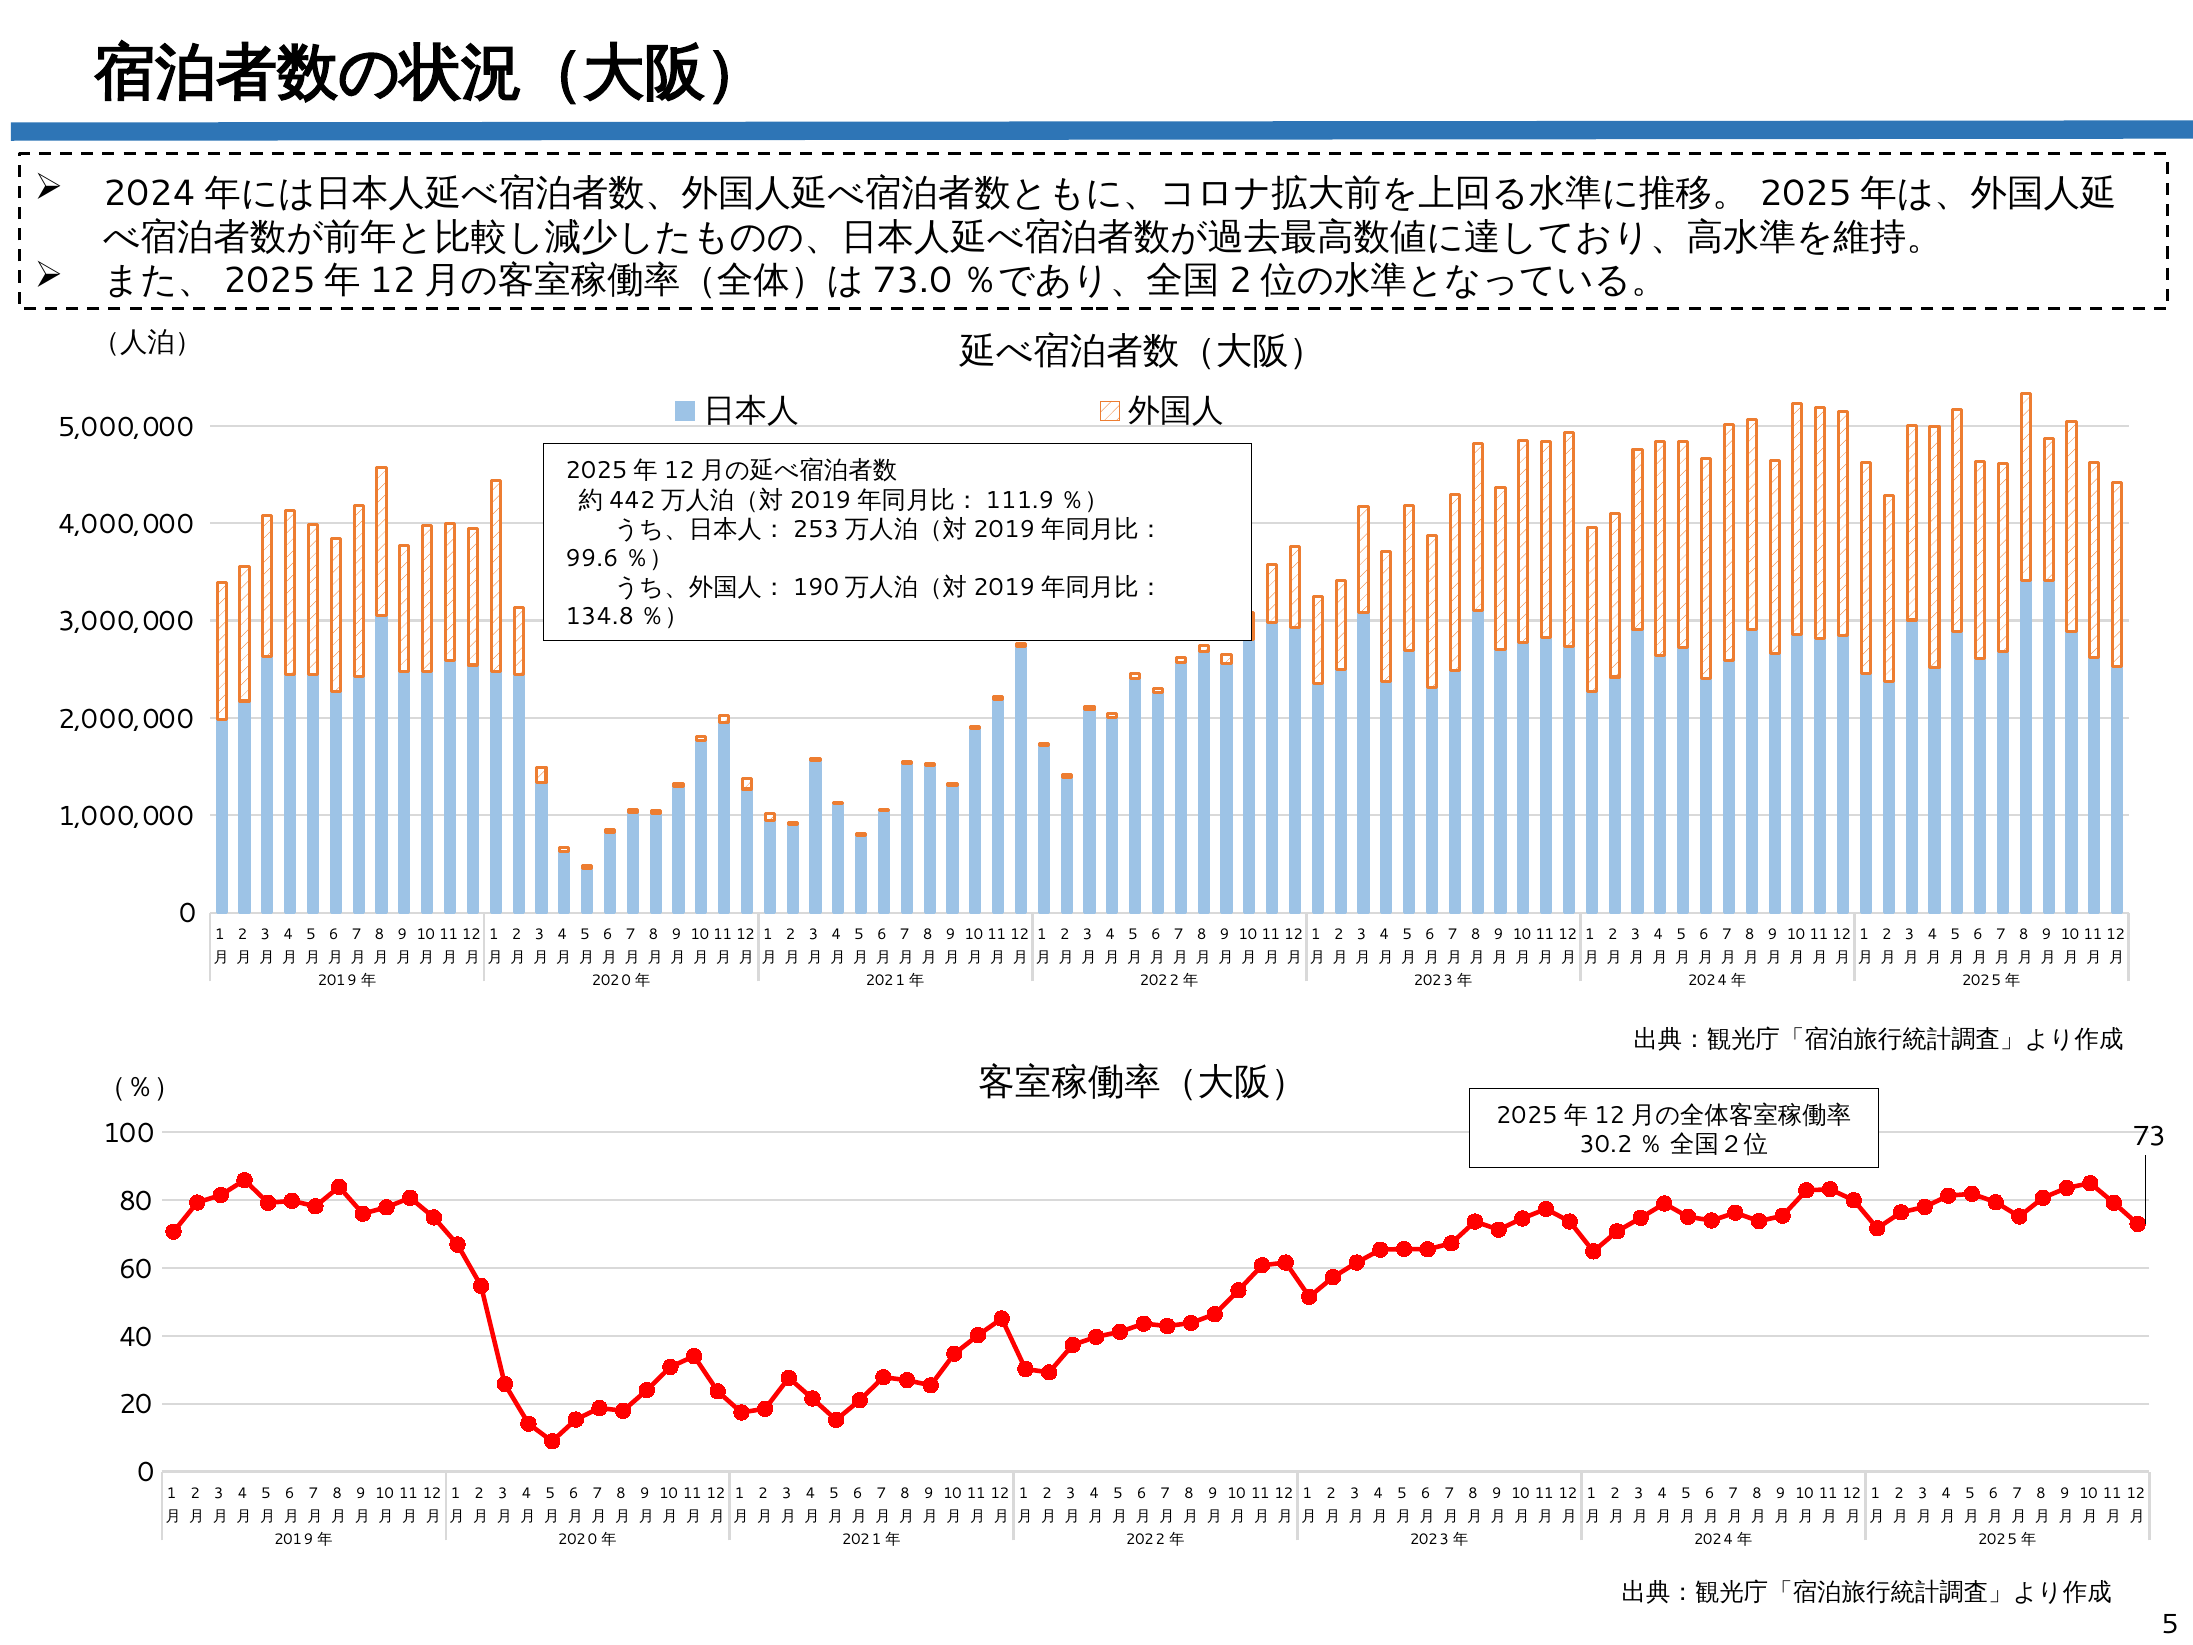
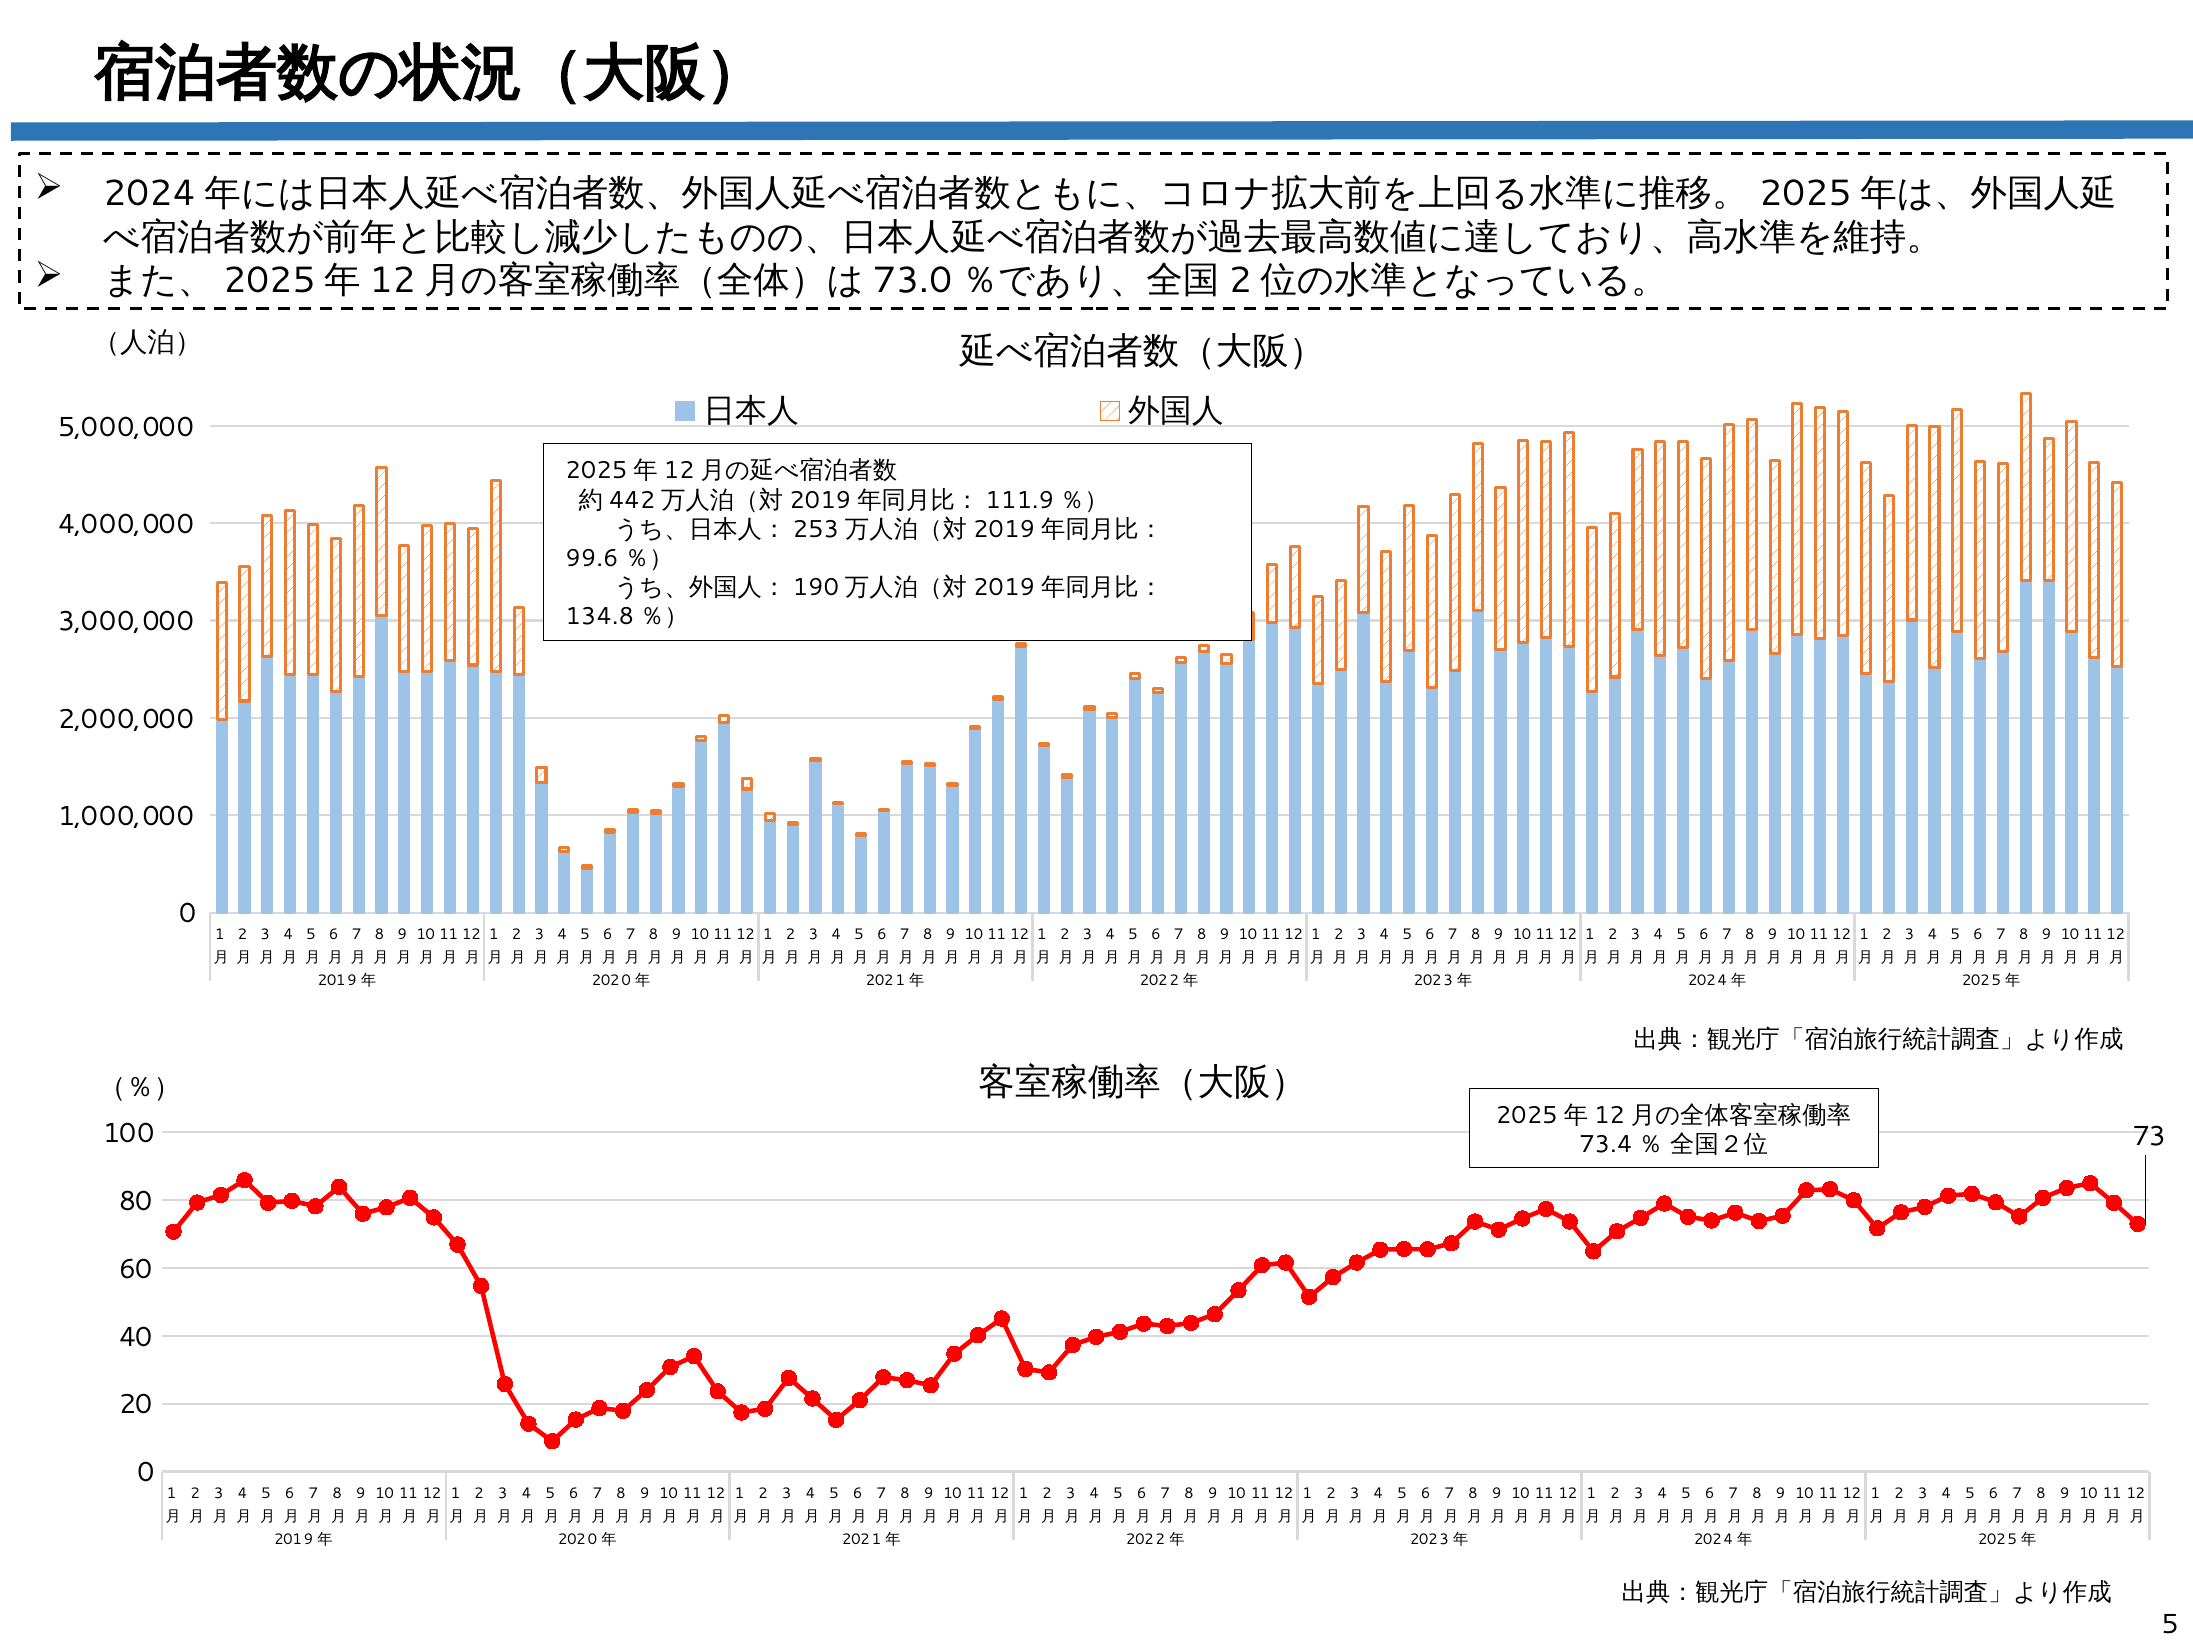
30.2: 30.2 -> 73.4
